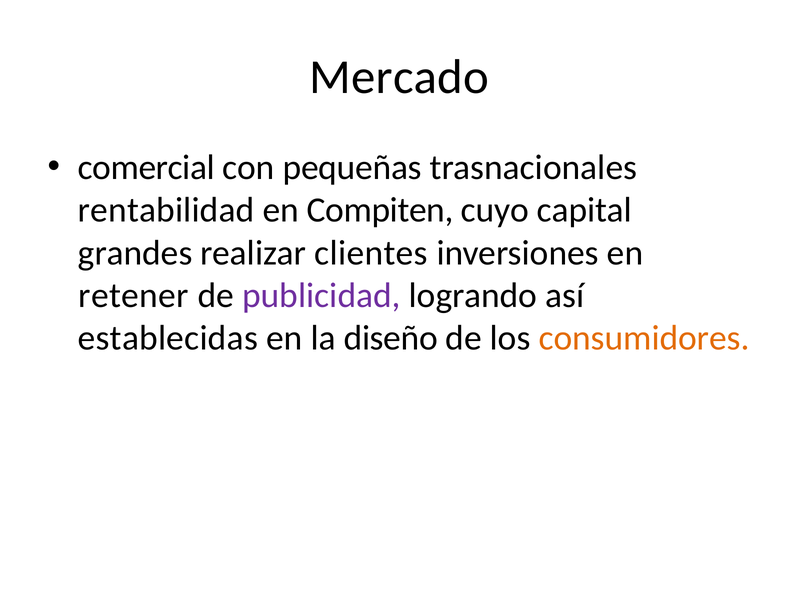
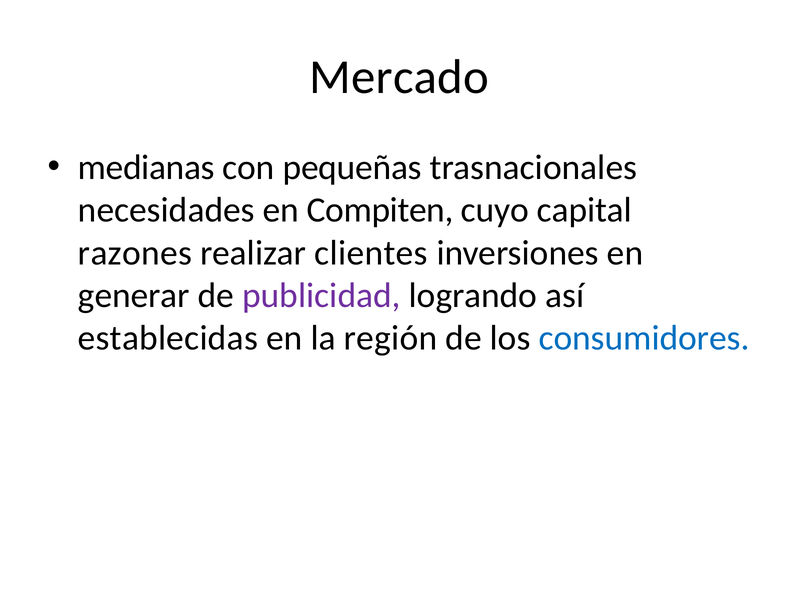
comercial: comercial -> medianas
rentabilidad: rentabilidad -> necesidades
grandes: grandes -> razones
retener: retener -> generar
diseño: diseño -> región
consumidores colour: orange -> blue
